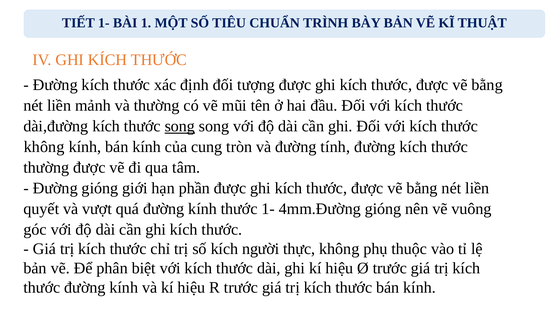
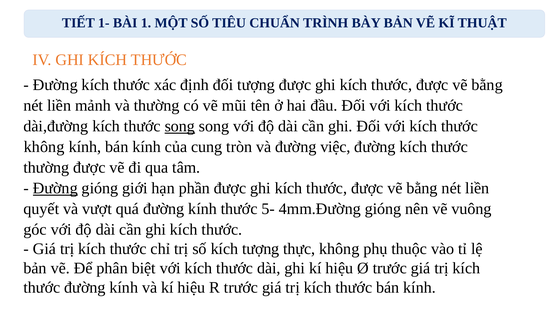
tính: tính -> việc
Đường at (55, 188) underline: none -> present
thước 1-: 1- -> 5-
kích người: người -> tượng
